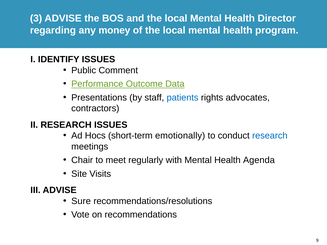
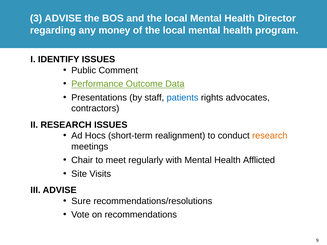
emotionally: emotionally -> realignment
research at (270, 136) colour: blue -> orange
Agenda: Agenda -> Afflicted
